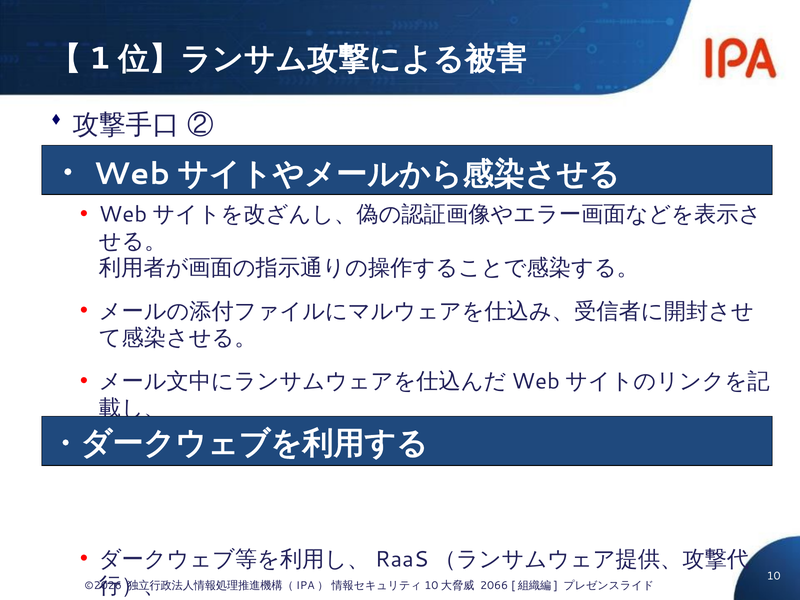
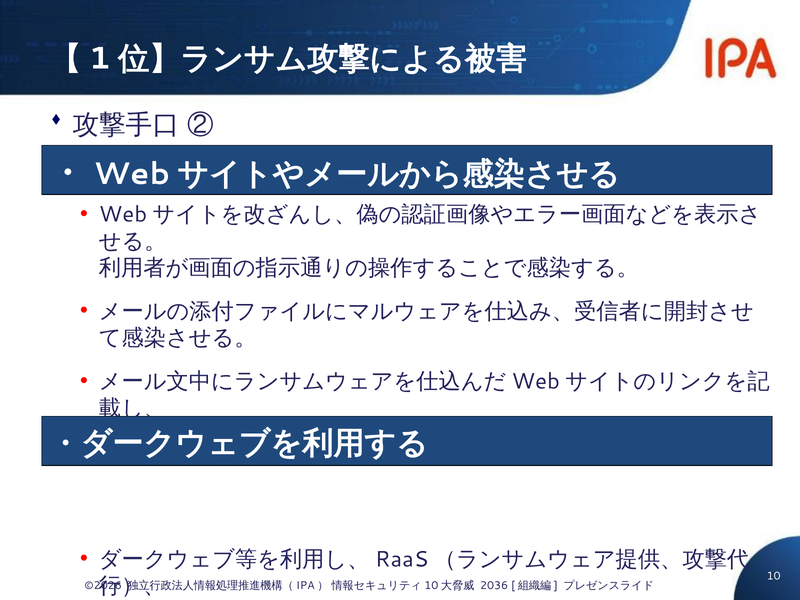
2066: 2066 -> 2036
